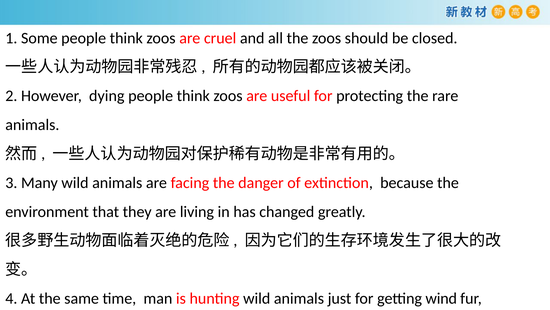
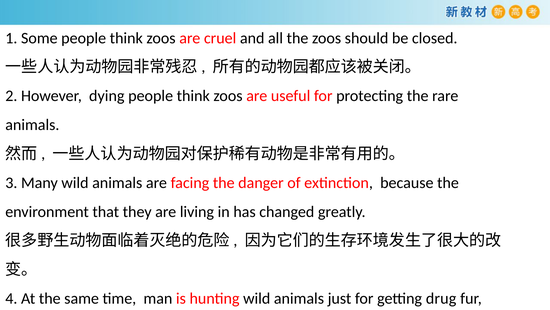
wind: wind -> drug
